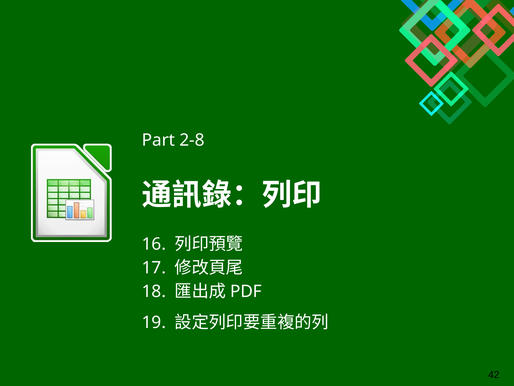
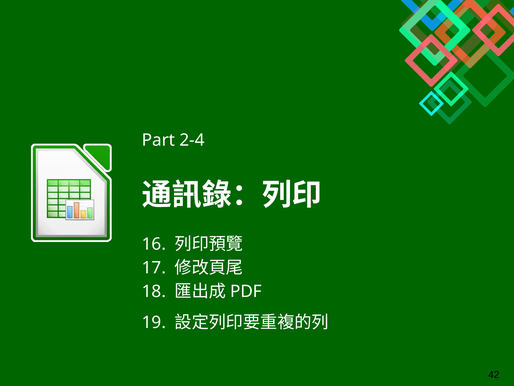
2-8: 2-8 -> 2-4
